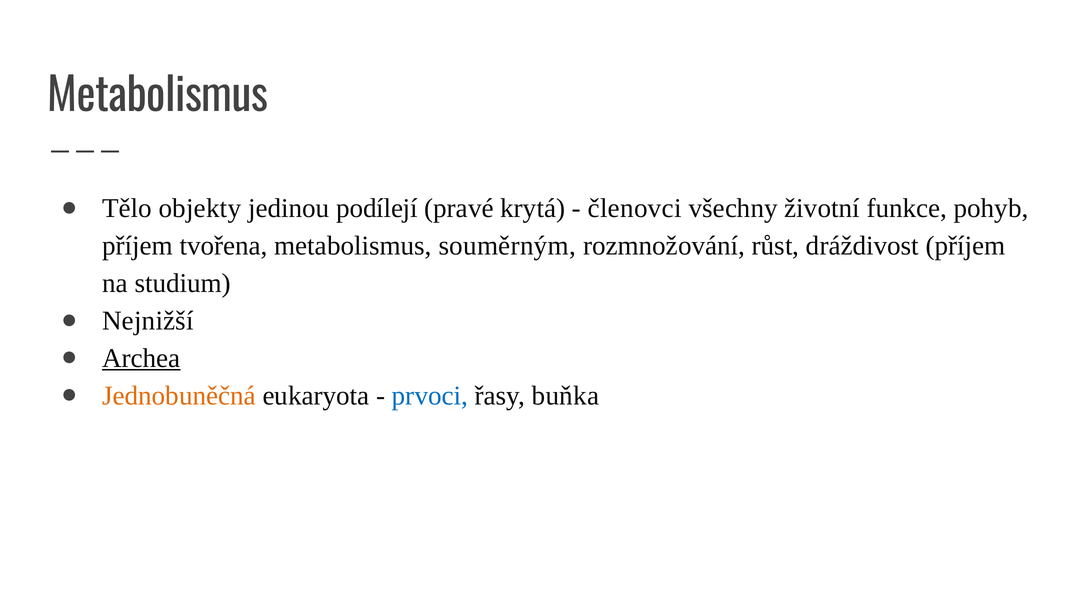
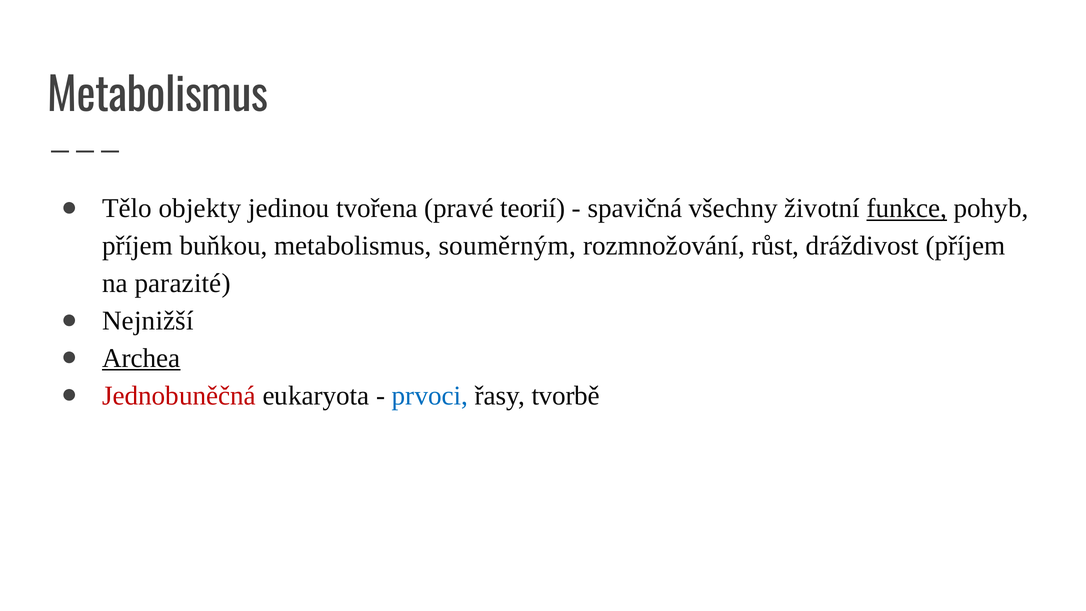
podílejí: podílejí -> tvořena
krytá: krytá -> teorií
členovci: členovci -> spavičná
funkce underline: none -> present
tvořena: tvořena -> buňkou
studium: studium -> parazité
Jednobuněčná colour: orange -> red
buňka: buňka -> tvorbě
